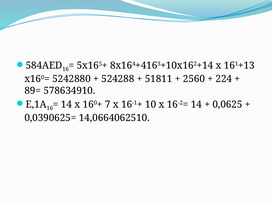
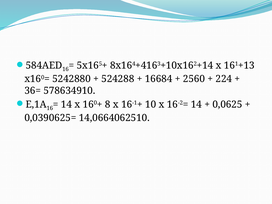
51811: 51811 -> 16684
89=: 89= -> 36=
7: 7 -> 8
